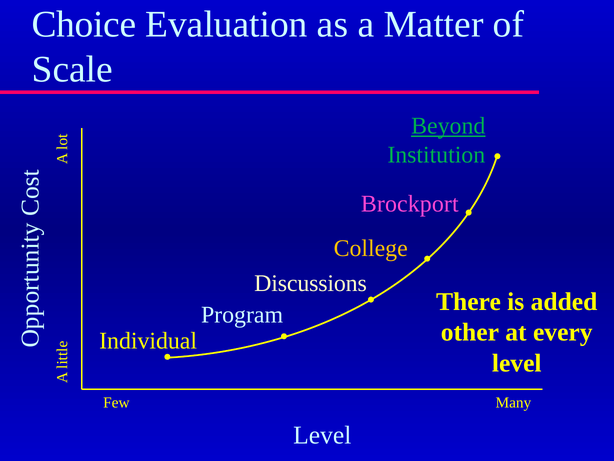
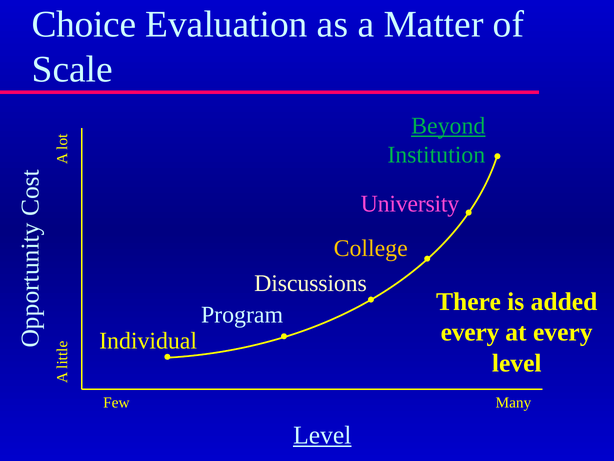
Brockport: Brockport -> University
other at (470, 332): other -> every
Level at (322, 435) underline: none -> present
